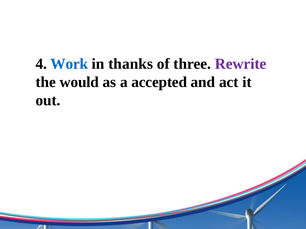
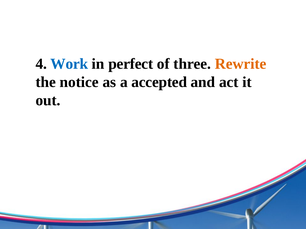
thanks: thanks -> perfect
Rewrite colour: purple -> orange
would: would -> notice
